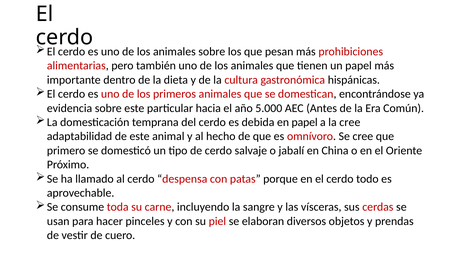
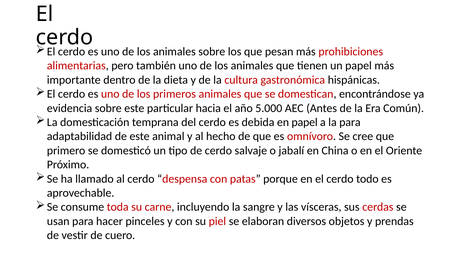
la cree: cree -> para
